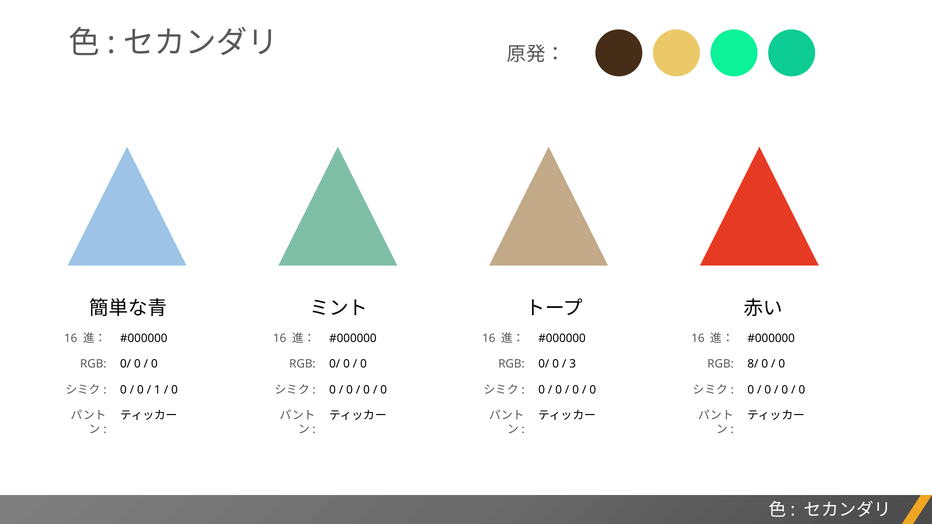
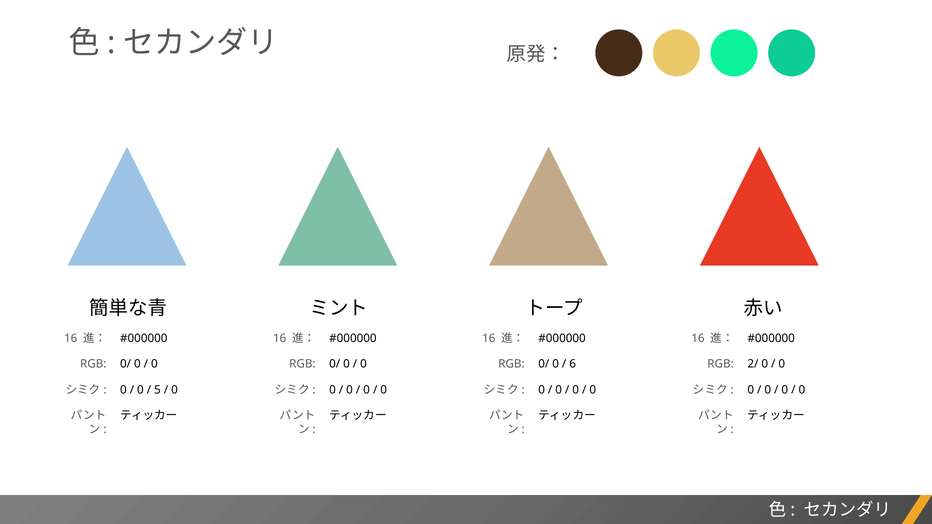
3: 3 -> 6
8/: 8/ -> 2/
1: 1 -> 5
